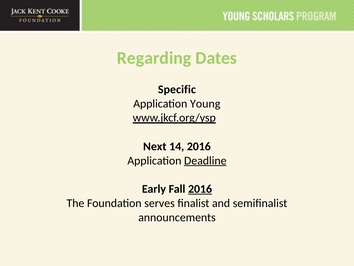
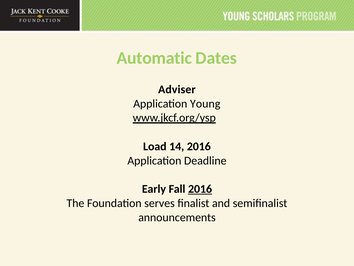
Regarding: Regarding -> Automatic
Specific: Specific -> Adviser
Next: Next -> Load
Deadline underline: present -> none
